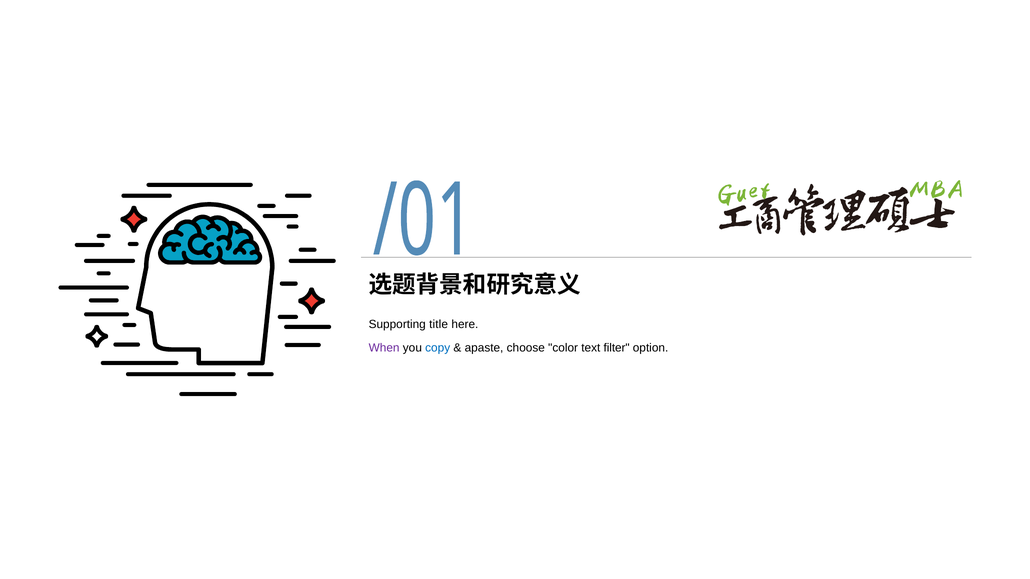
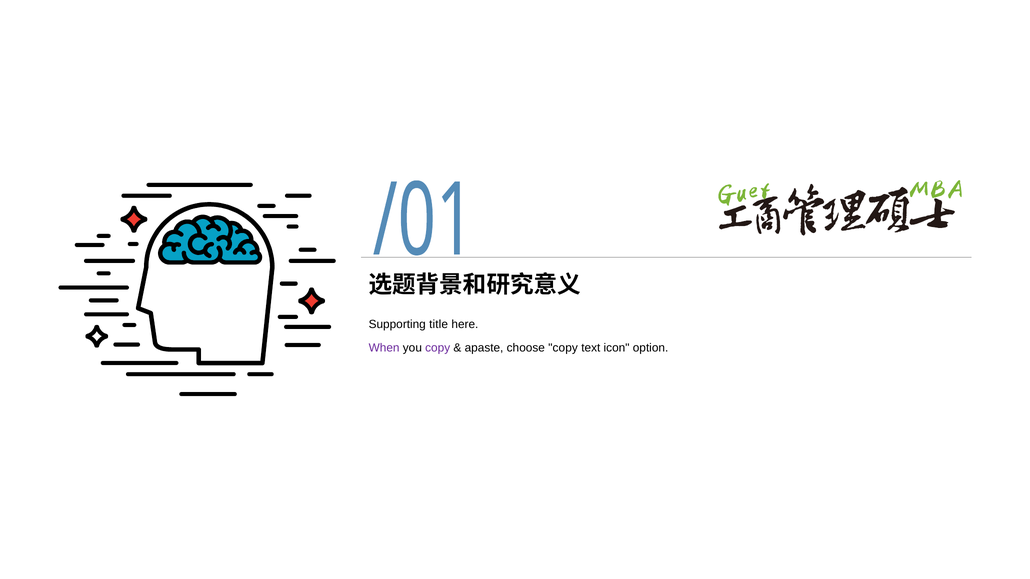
copy at (438, 348) colour: blue -> purple
choose color: color -> copy
filter: filter -> icon
